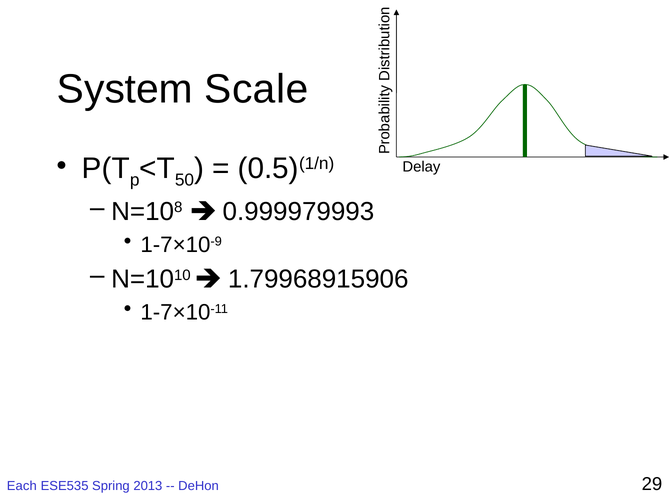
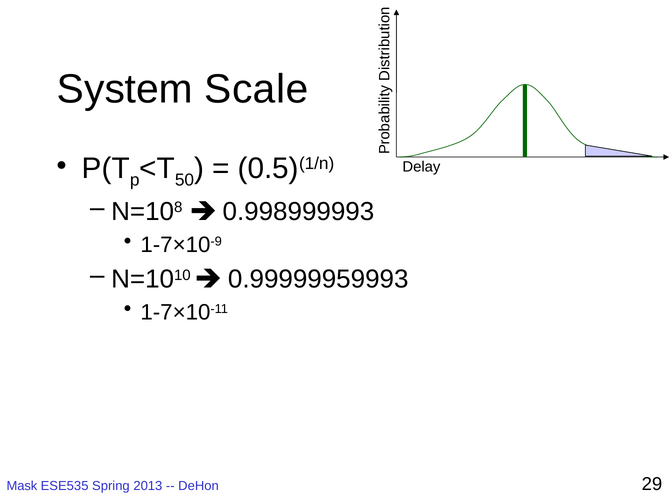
0.999979993: 0.999979993 -> 0.998999993
1.79968915906: 1.79968915906 -> 0.99999959993
Each: Each -> Mask
